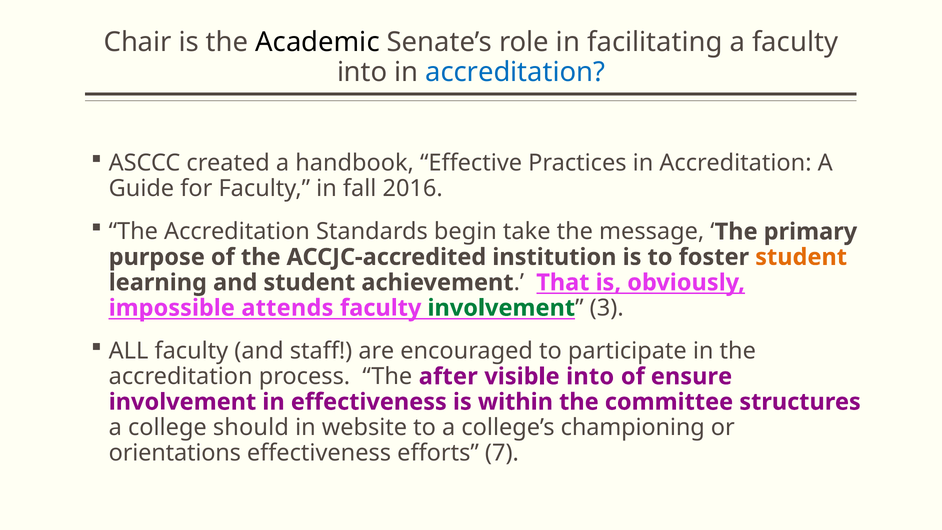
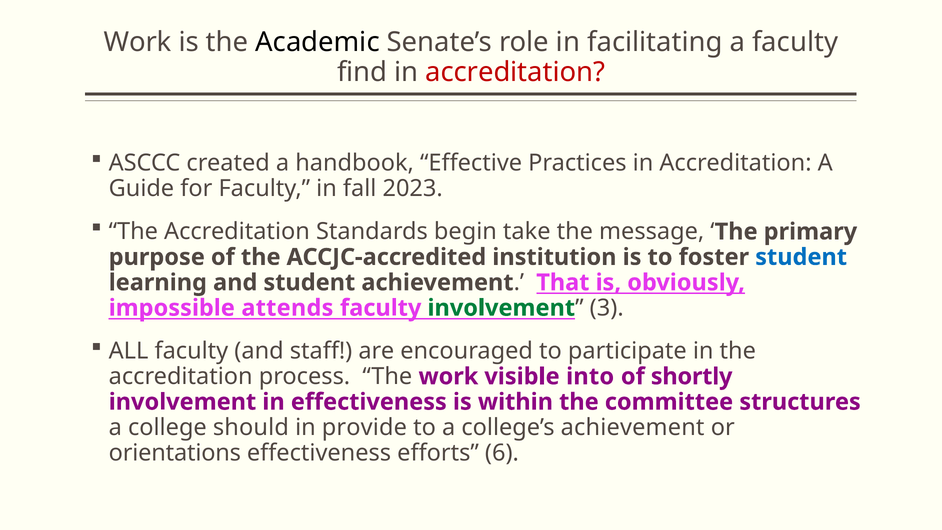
Chair at (138, 42): Chair -> Work
into at (362, 72): into -> find
accreditation at (515, 72) colour: blue -> red
2016: 2016 -> 2023
student at (801, 257) colour: orange -> blue
The after: after -> work
ensure: ensure -> shortly
website: website -> provide
college’s championing: championing -> achievement
7: 7 -> 6
